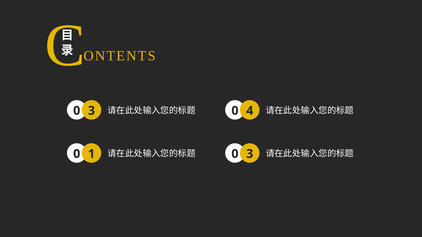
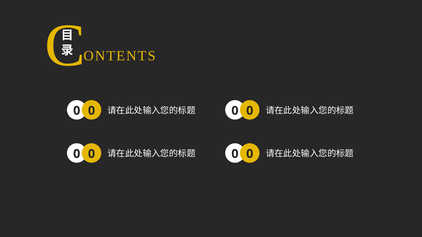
3 at (91, 111): 3 -> 0
4 at (250, 111): 4 -> 0
1 at (91, 154): 1 -> 0
3 at (250, 154): 3 -> 0
